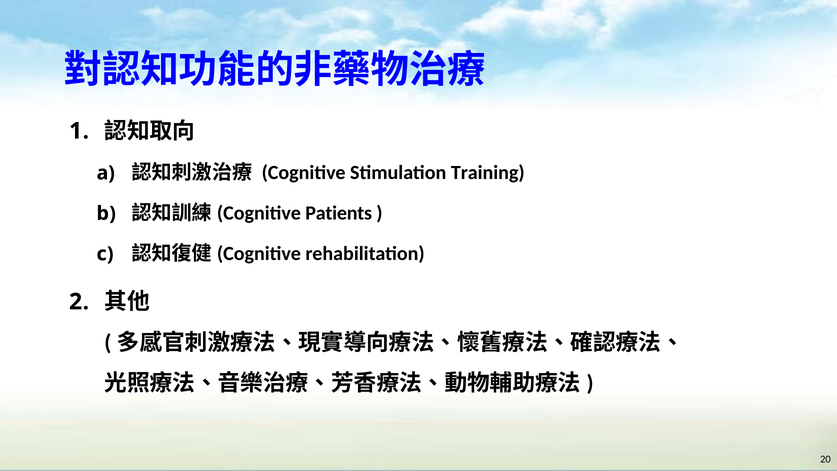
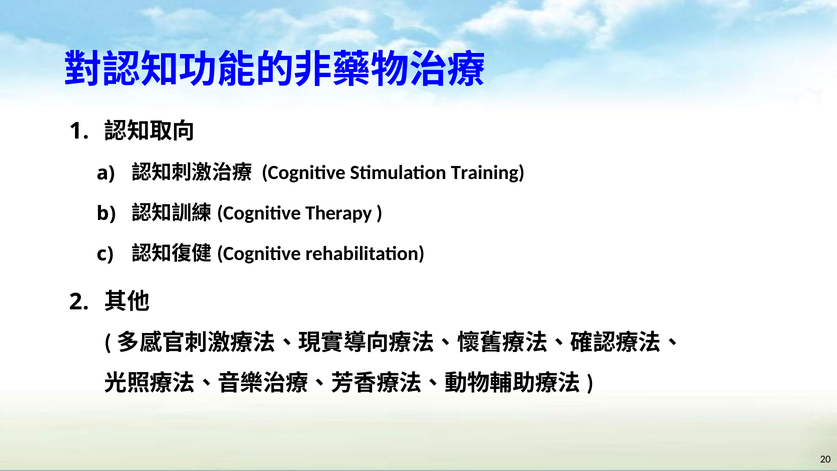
Patients: Patients -> Therapy
